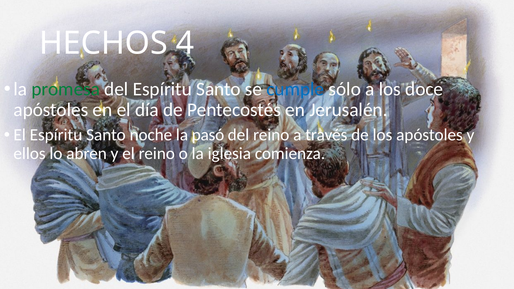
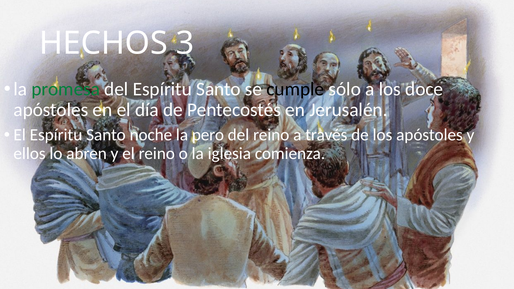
4: 4 -> 3
cumple colour: blue -> black
pasó: pasó -> pero
